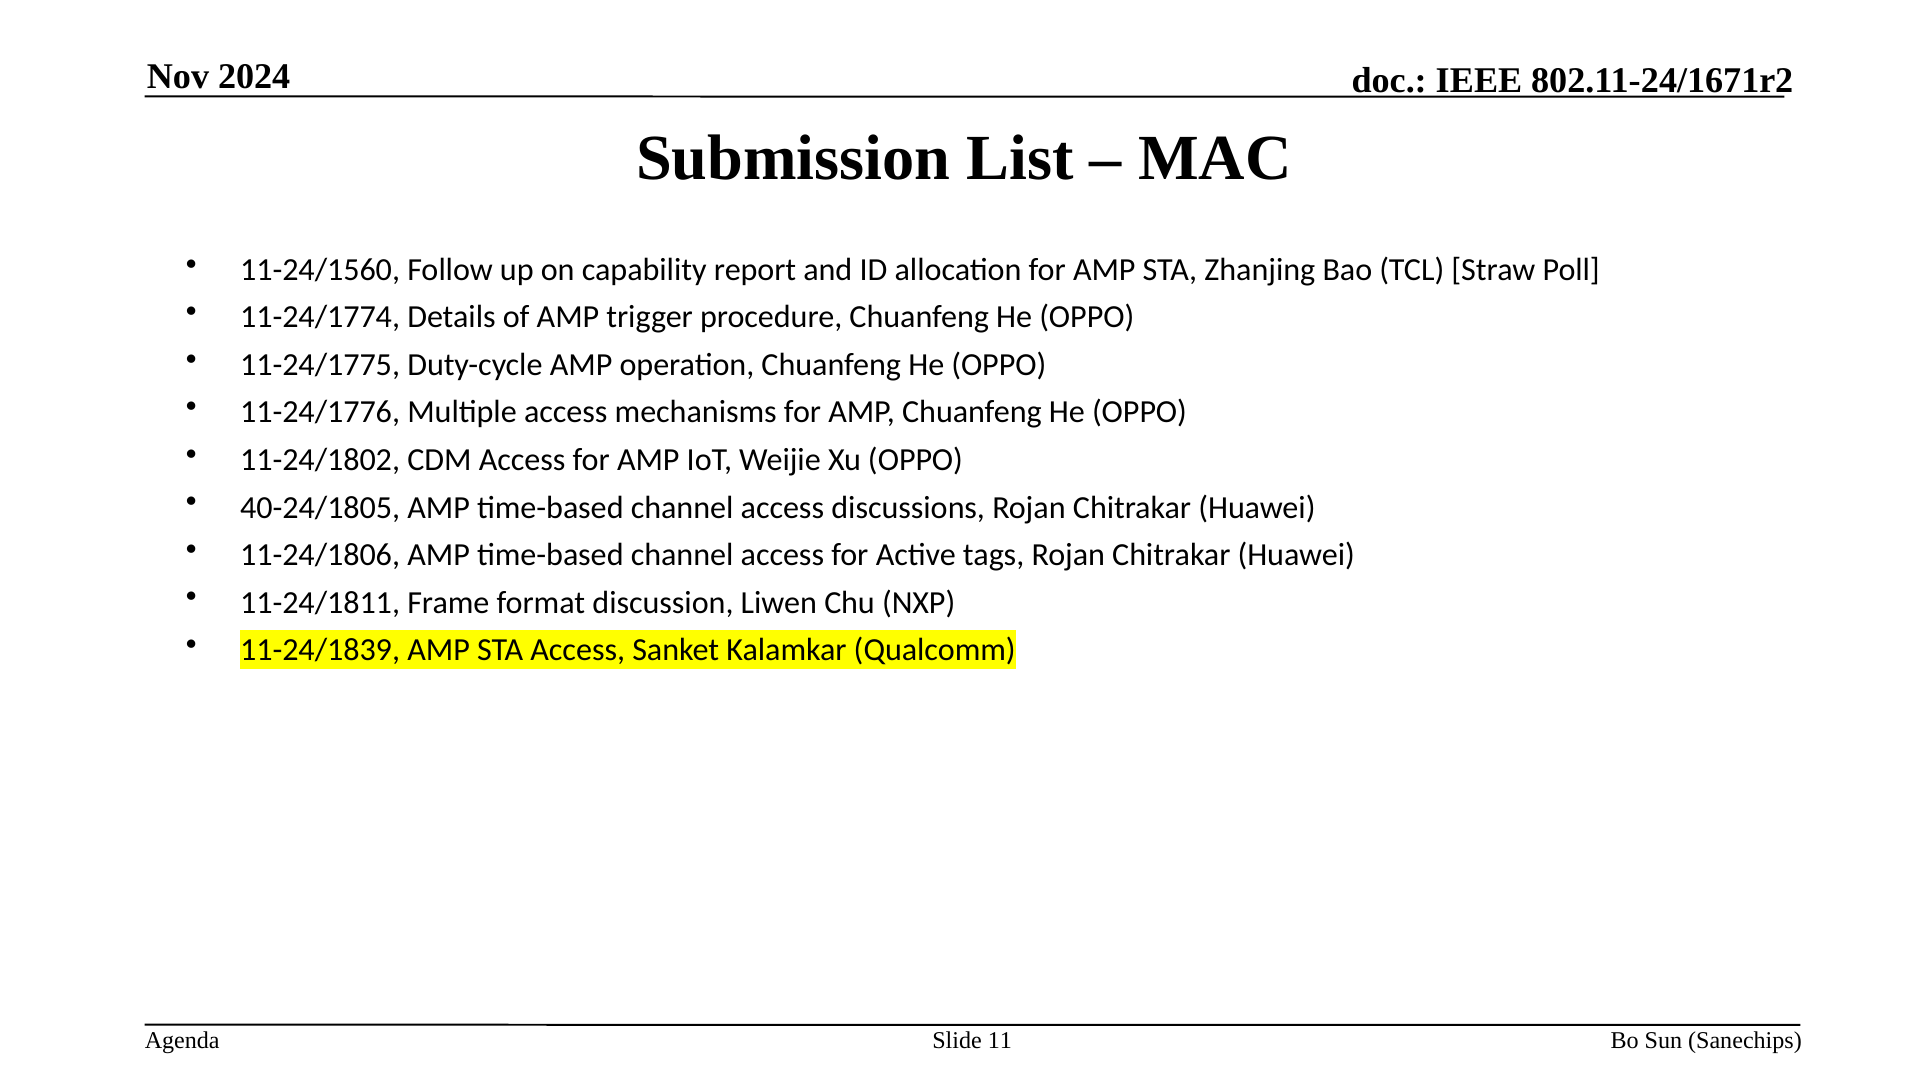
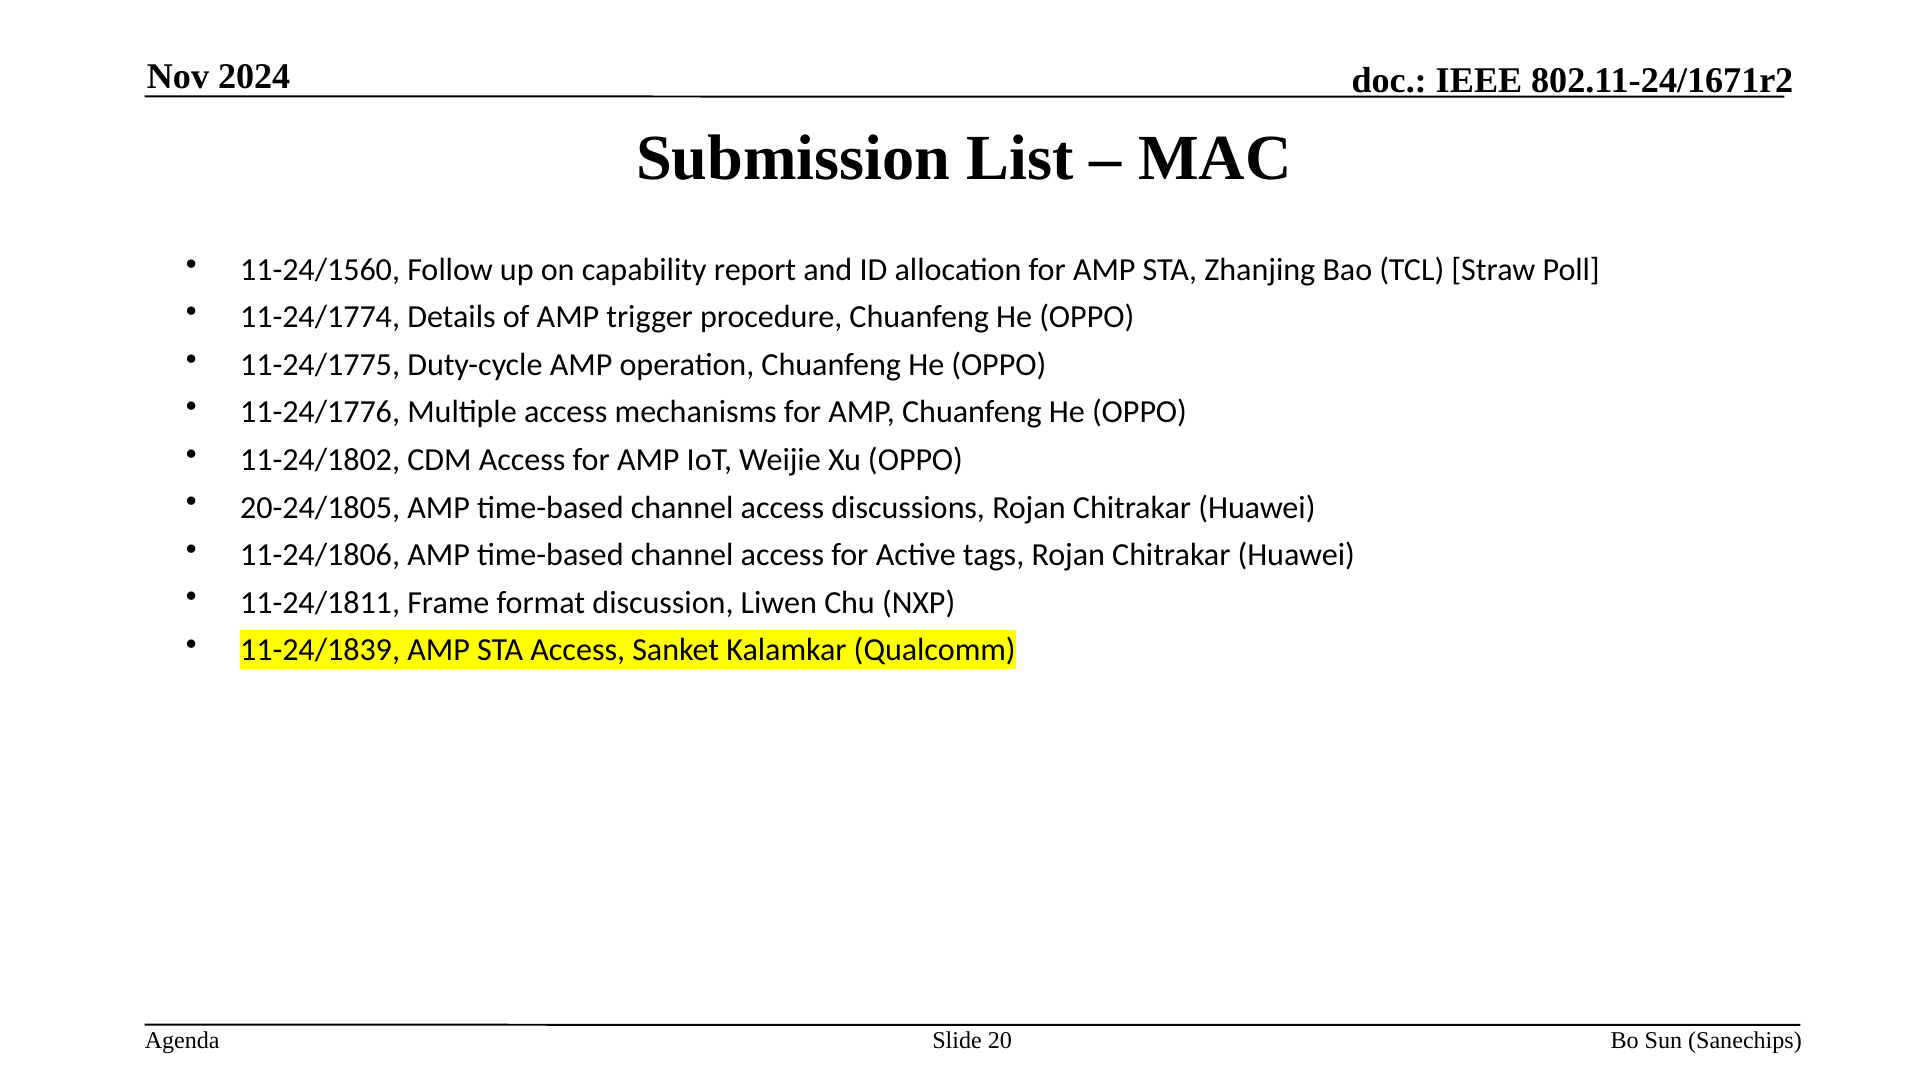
40-24/1805: 40-24/1805 -> 20-24/1805
11: 11 -> 20
